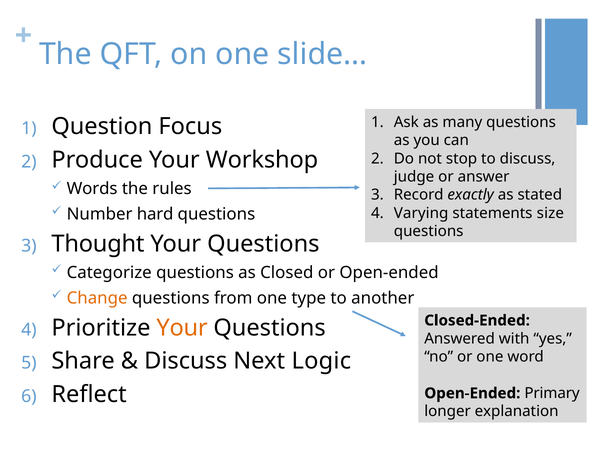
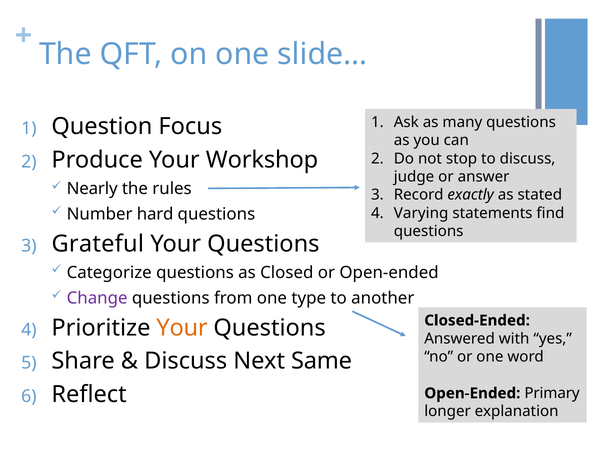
Words: Words -> Nearly
size: size -> find
Thought: Thought -> Grateful
Change colour: orange -> purple
Logic: Logic -> Same
